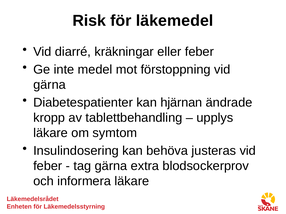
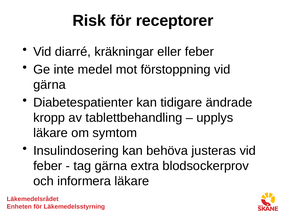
läkemedel: läkemedel -> receptorer
hjärnan: hjärnan -> tidigare
